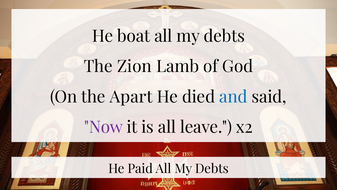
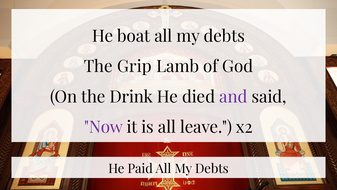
Zion: Zion -> Grip
Apart: Apart -> Drink
and colour: blue -> purple
